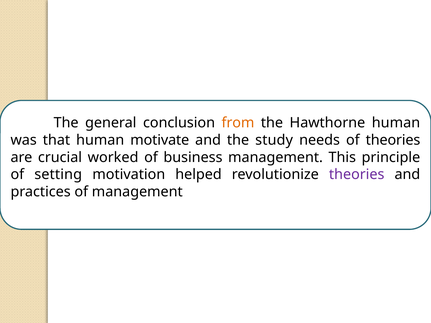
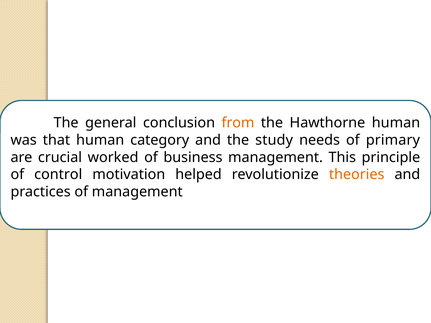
motivate: motivate -> category
of theories: theories -> primary
setting: setting -> control
theories at (357, 175) colour: purple -> orange
